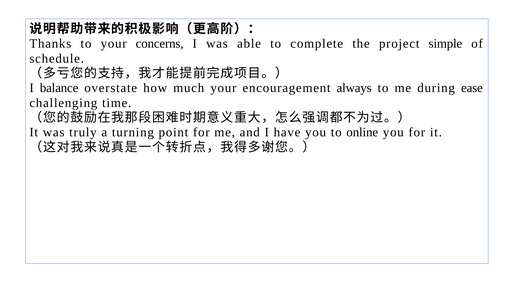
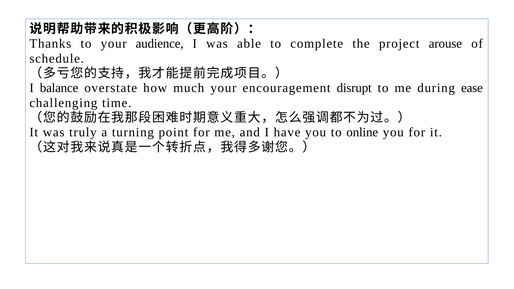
concerns: concerns -> audience
simple: simple -> arouse
always: always -> disrupt
